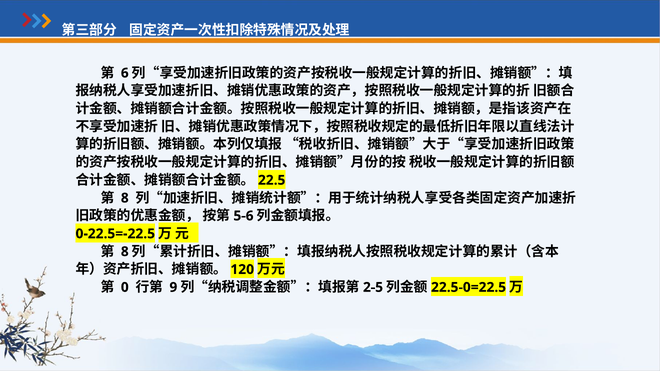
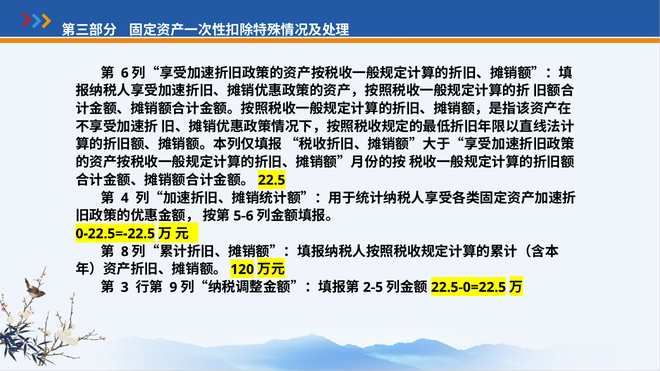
8 at (125, 198): 8 -> 4
0: 0 -> 3
